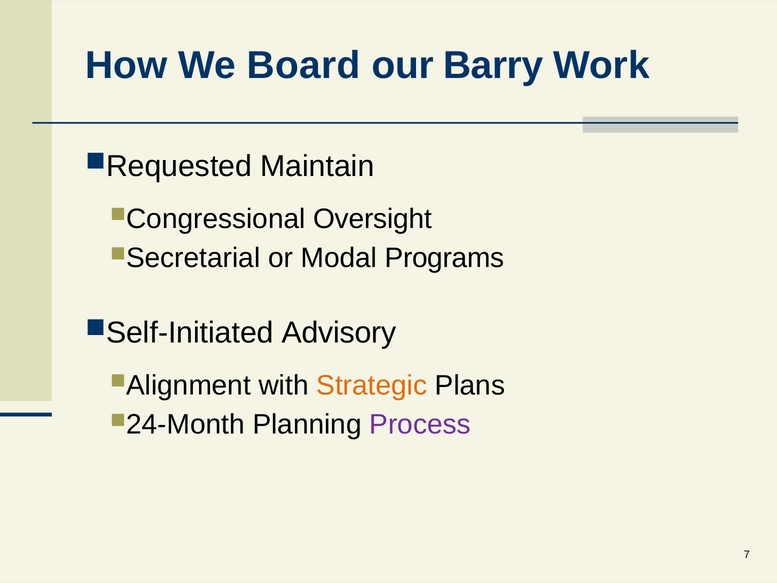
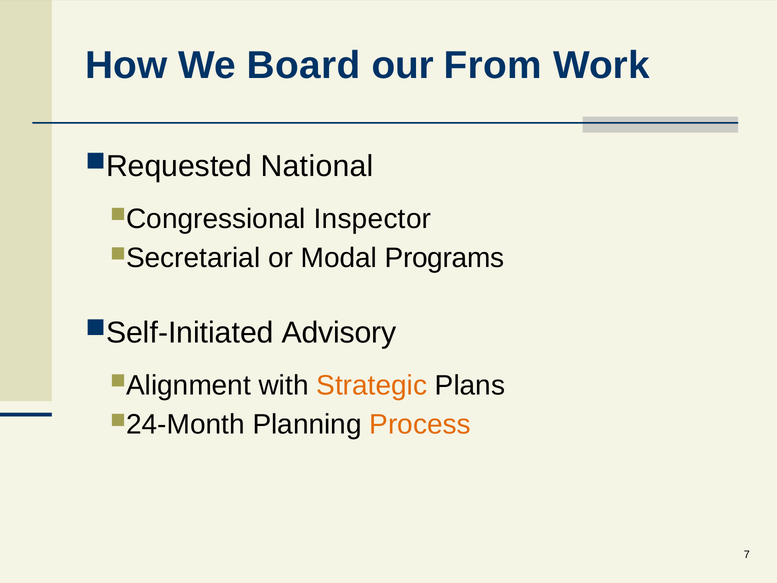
Barry: Barry -> From
Maintain: Maintain -> National
Oversight: Oversight -> Inspector
Process colour: purple -> orange
